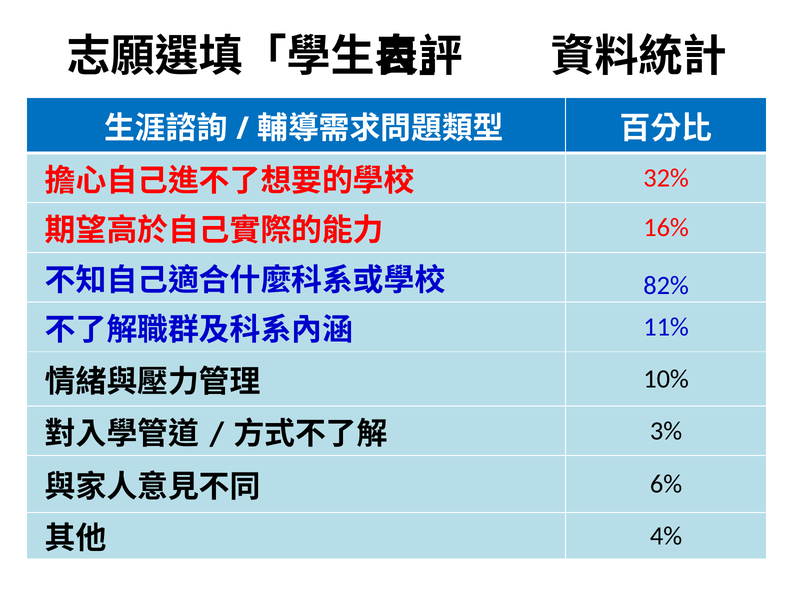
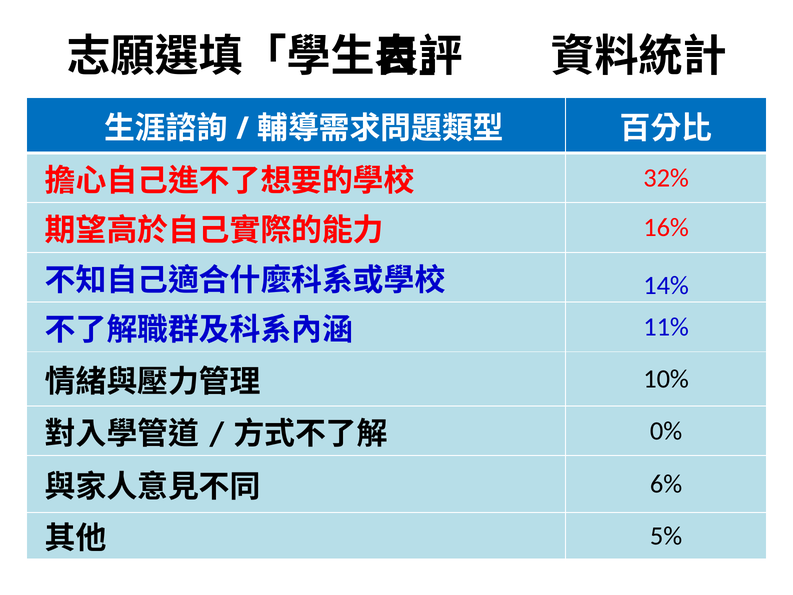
82%: 82% -> 14%
3%: 3% -> 0%
4%: 4% -> 5%
